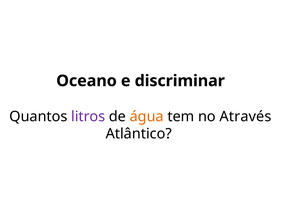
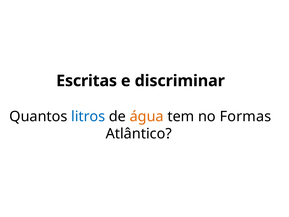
Oceano: Oceano -> Escritas
litros colour: purple -> blue
Através: Através -> Formas
